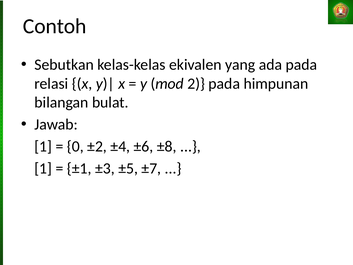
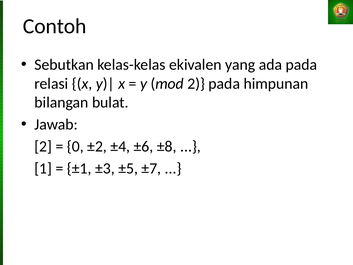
1 at (43, 146): 1 -> 2
